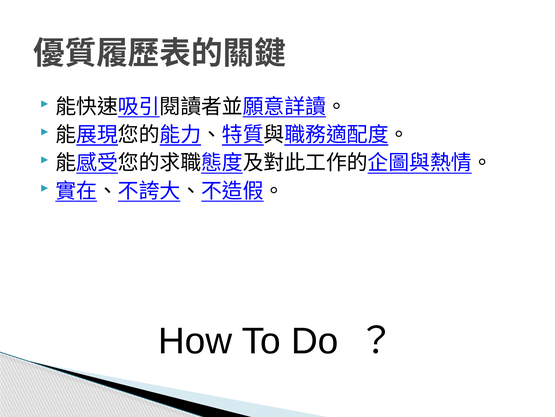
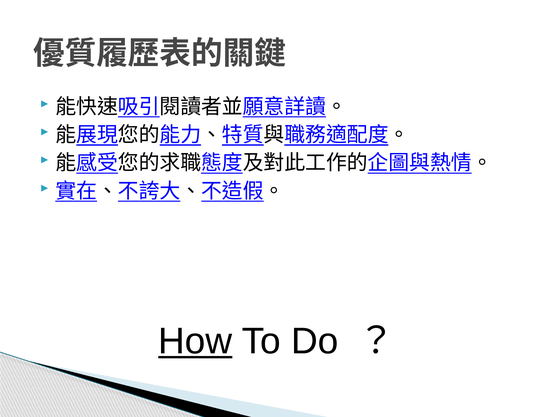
How underline: none -> present
